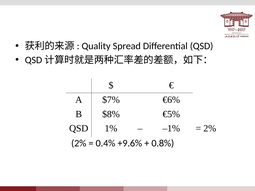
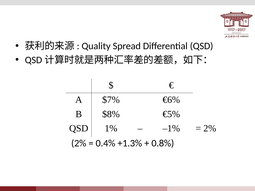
+9.6%: +9.6% -> +1.3%
